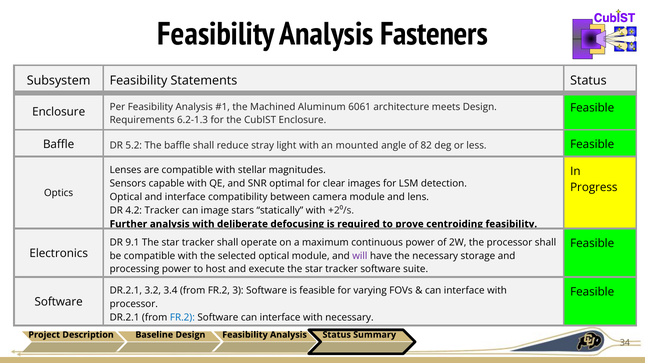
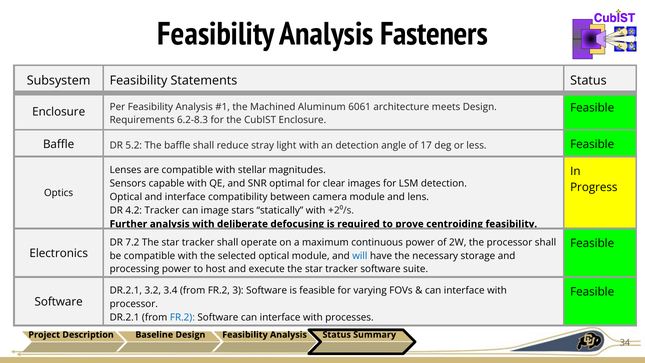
6.2-1.3: 6.2-1.3 -> 6.2-8.3
an mounted: mounted -> detection
82: 82 -> 17
9.1: 9.1 -> 7.2
will colour: purple -> blue
with necessary: necessary -> processes
